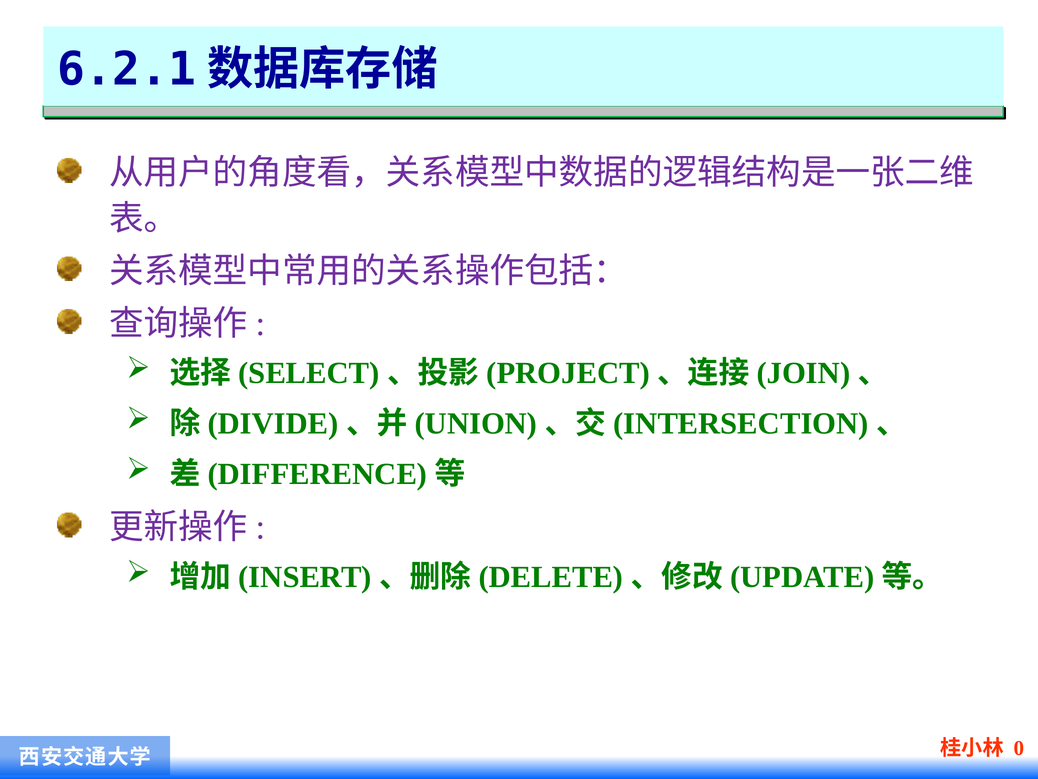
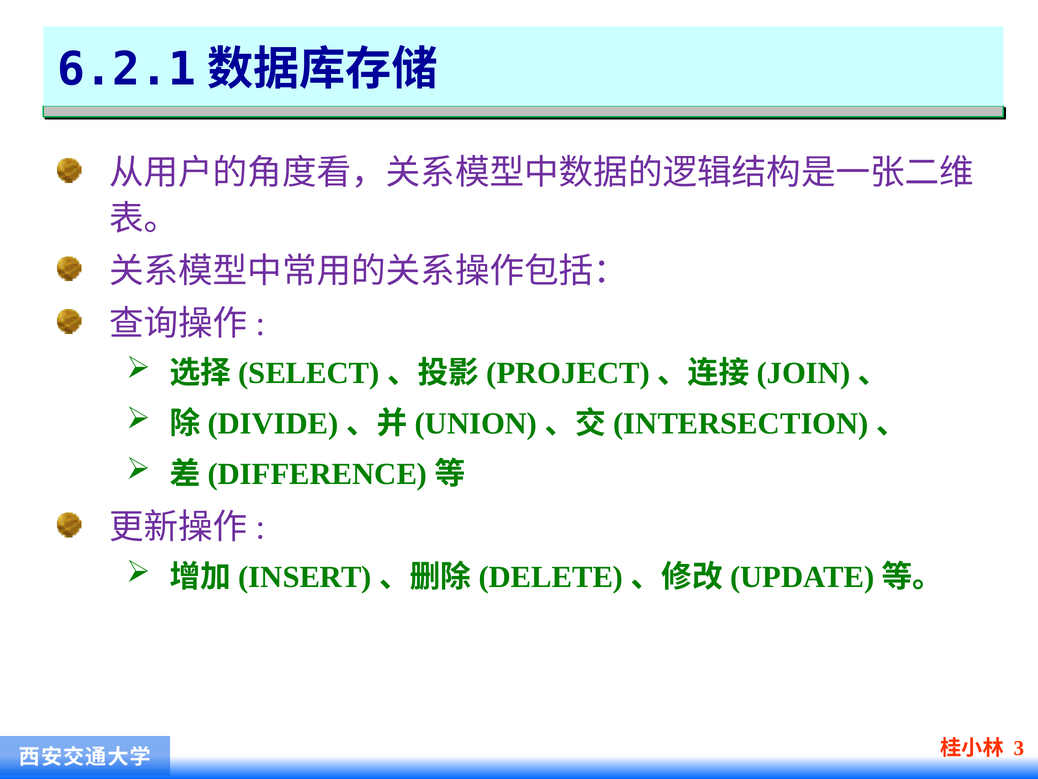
0: 0 -> 3
